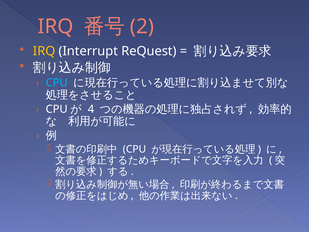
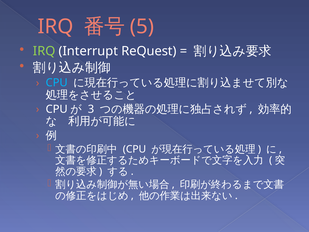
2: 2 -> 5
IRQ at (44, 51) colour: yellow -> light green
4: 4 -> 3
